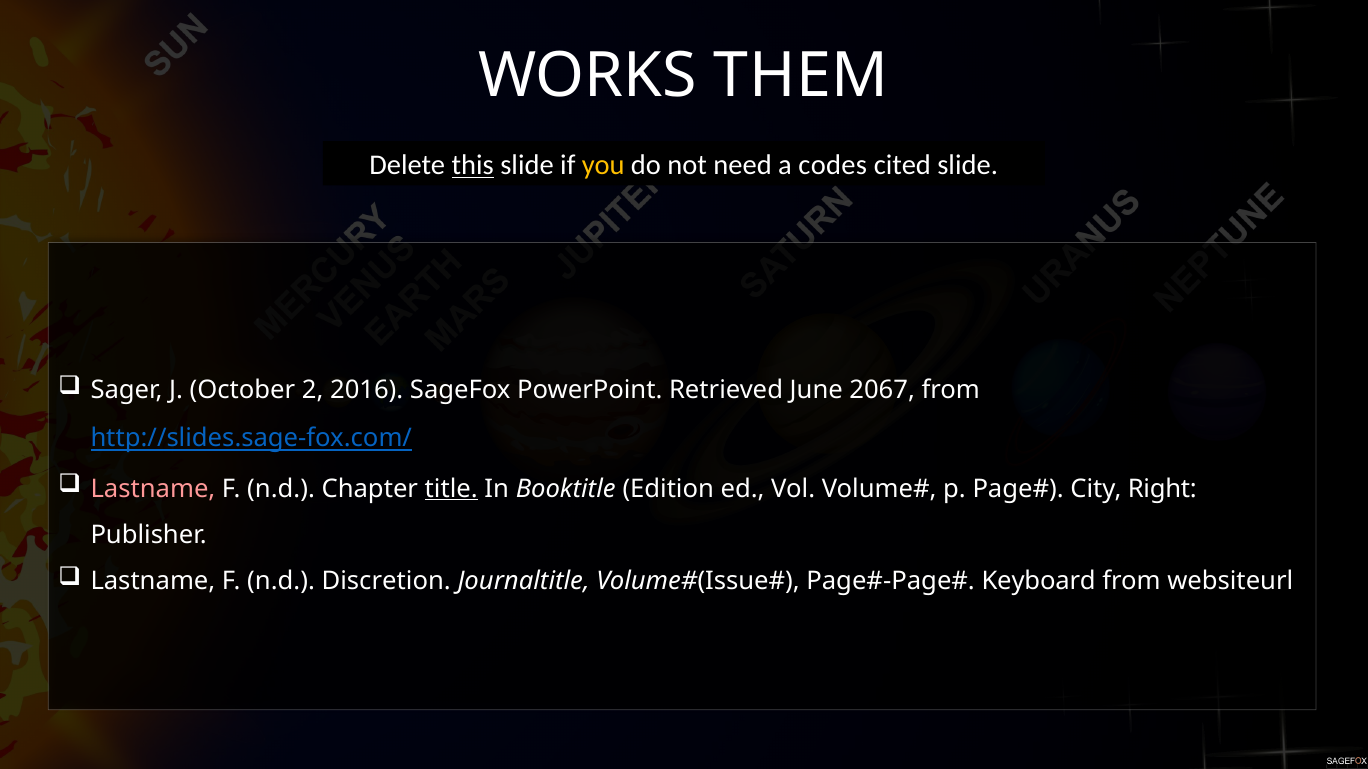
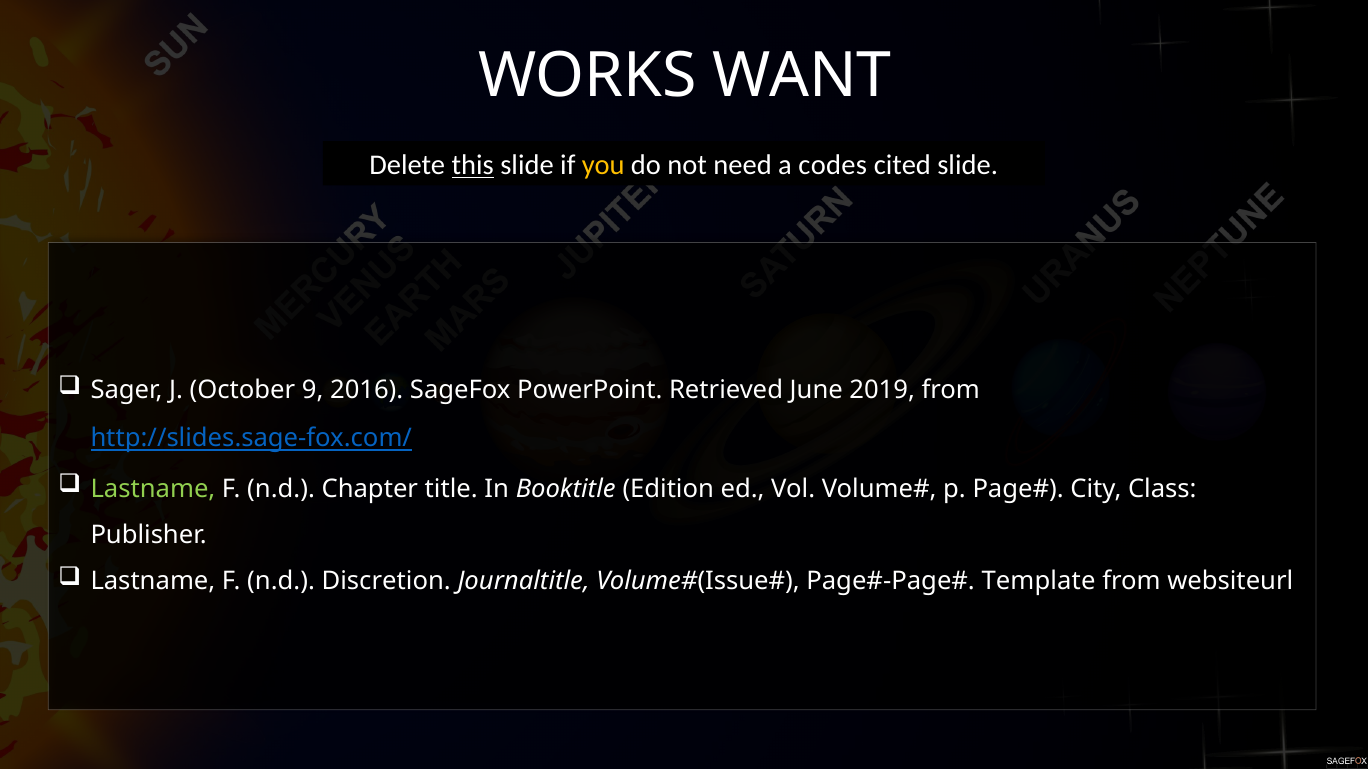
THEM: THEM -> WANT
2: 2 -> 9
2067: 2067 -> 2019
Lastname at (153, 489) colour: pink -> light green
title underline: present -> none
Right: Right -> Class
Keyboard: Keyboard -> Template
